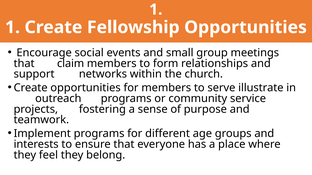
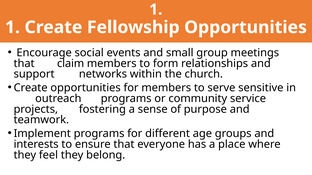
illustrate: illustrate -> sensitive
